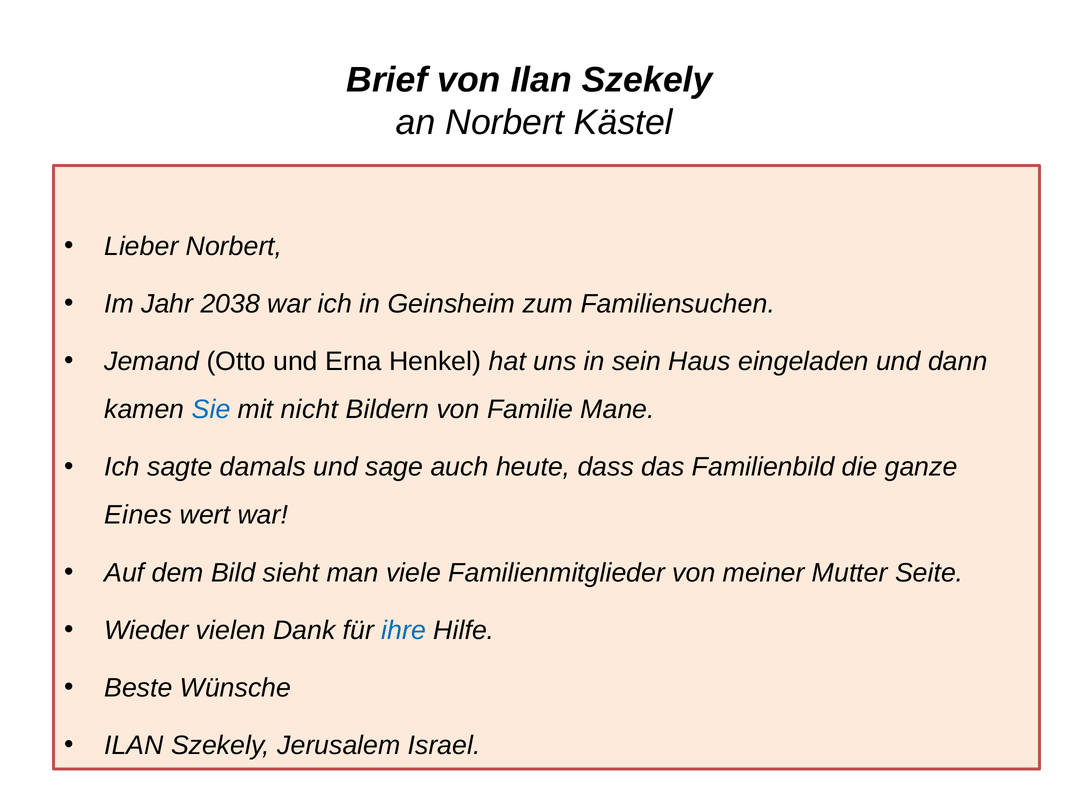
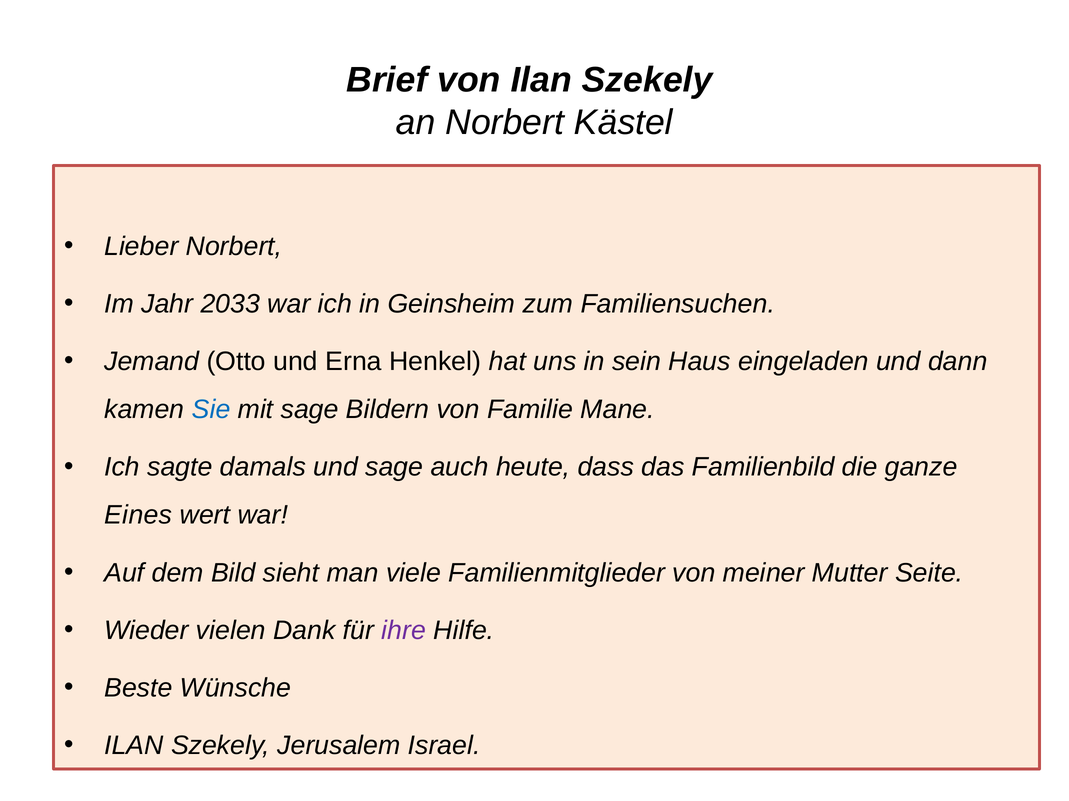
2038: 2038 -> 2033
mit nicht: nicht -> sage
ihre colour: blue -> purple
